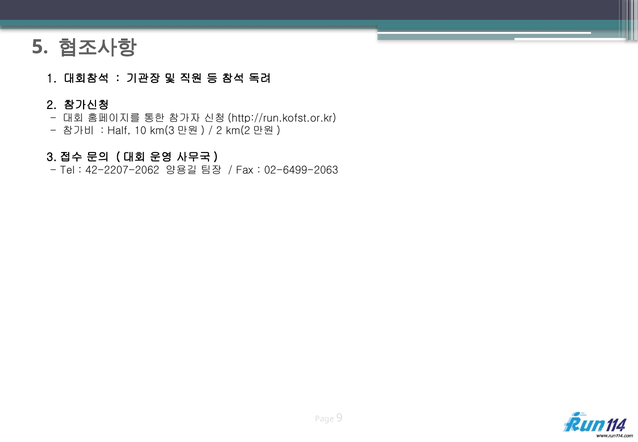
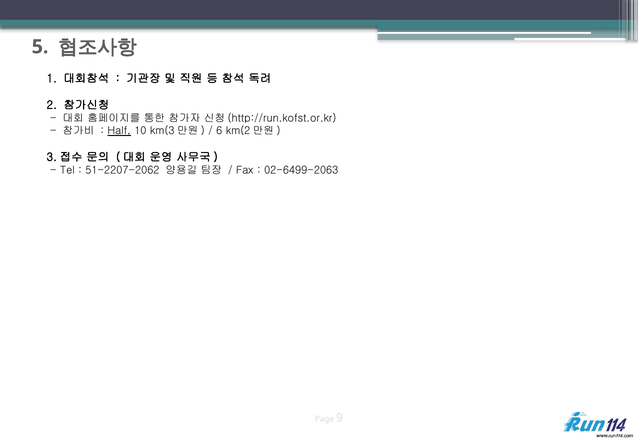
Half underline: none -> present
2 at (219, 131): 2 -> 6
42-2207-2062: 42-2207-2062 -> 51-2207-2062
